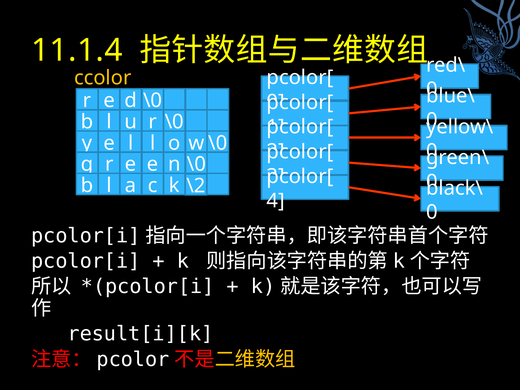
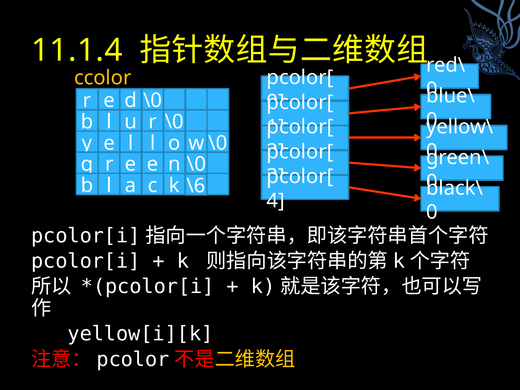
\2: \2 -> \6
result[i][k: result[i][k -> yellow[i][k
